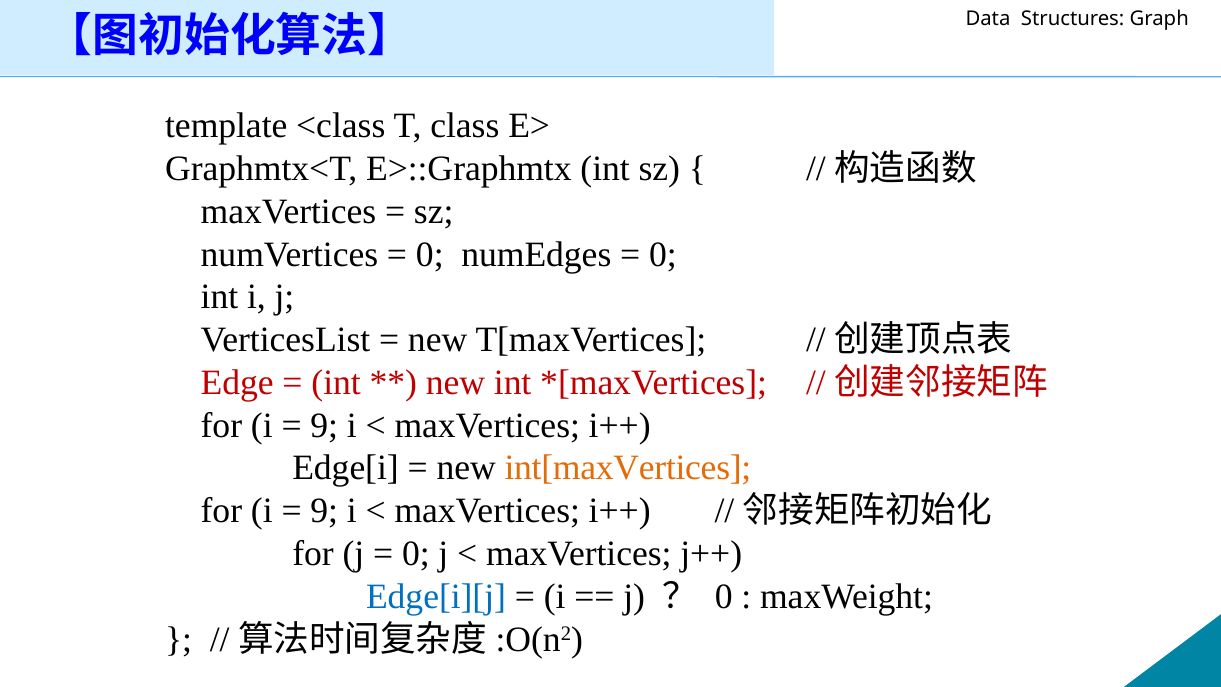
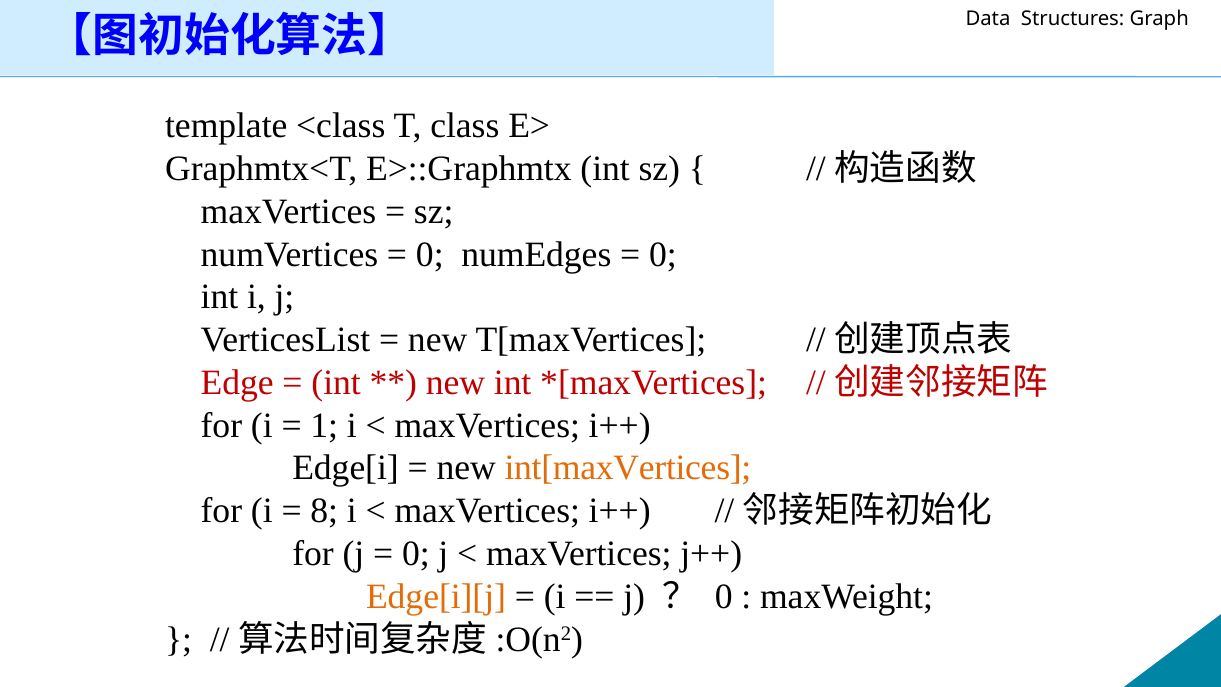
9 at (324, 425): 9 -> 1
9 at (324, 511): 9 -> 8
Edge[i][j colour: blue -> orange
